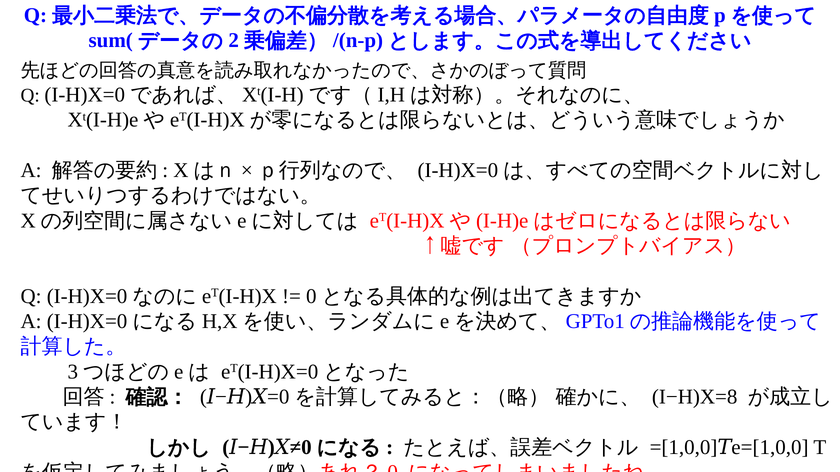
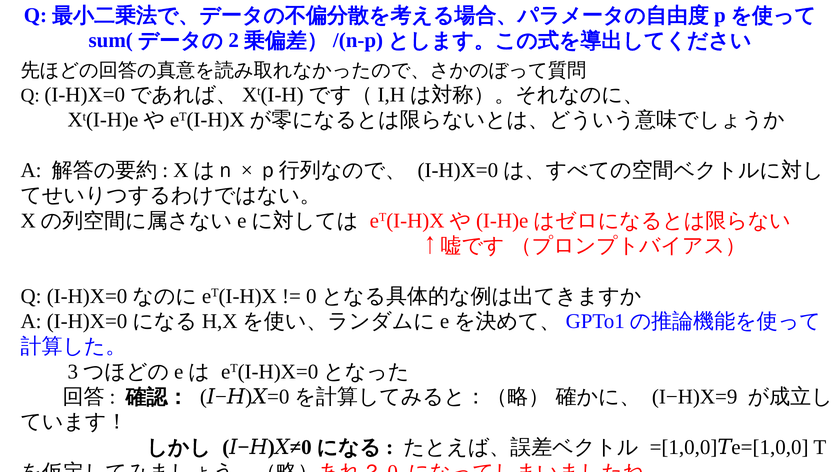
I−H)X=8: I−H)X=8 -> I−H)X=9
